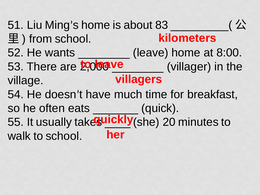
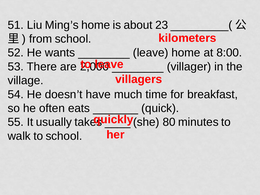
83: 83 -> 23
20: 20 -> 80
